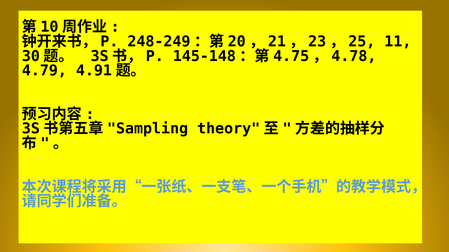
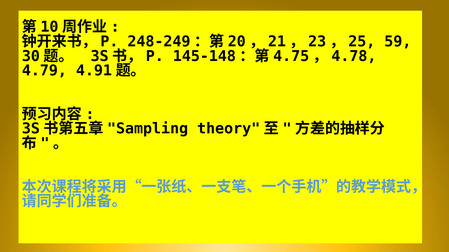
11: 11 -> 59
